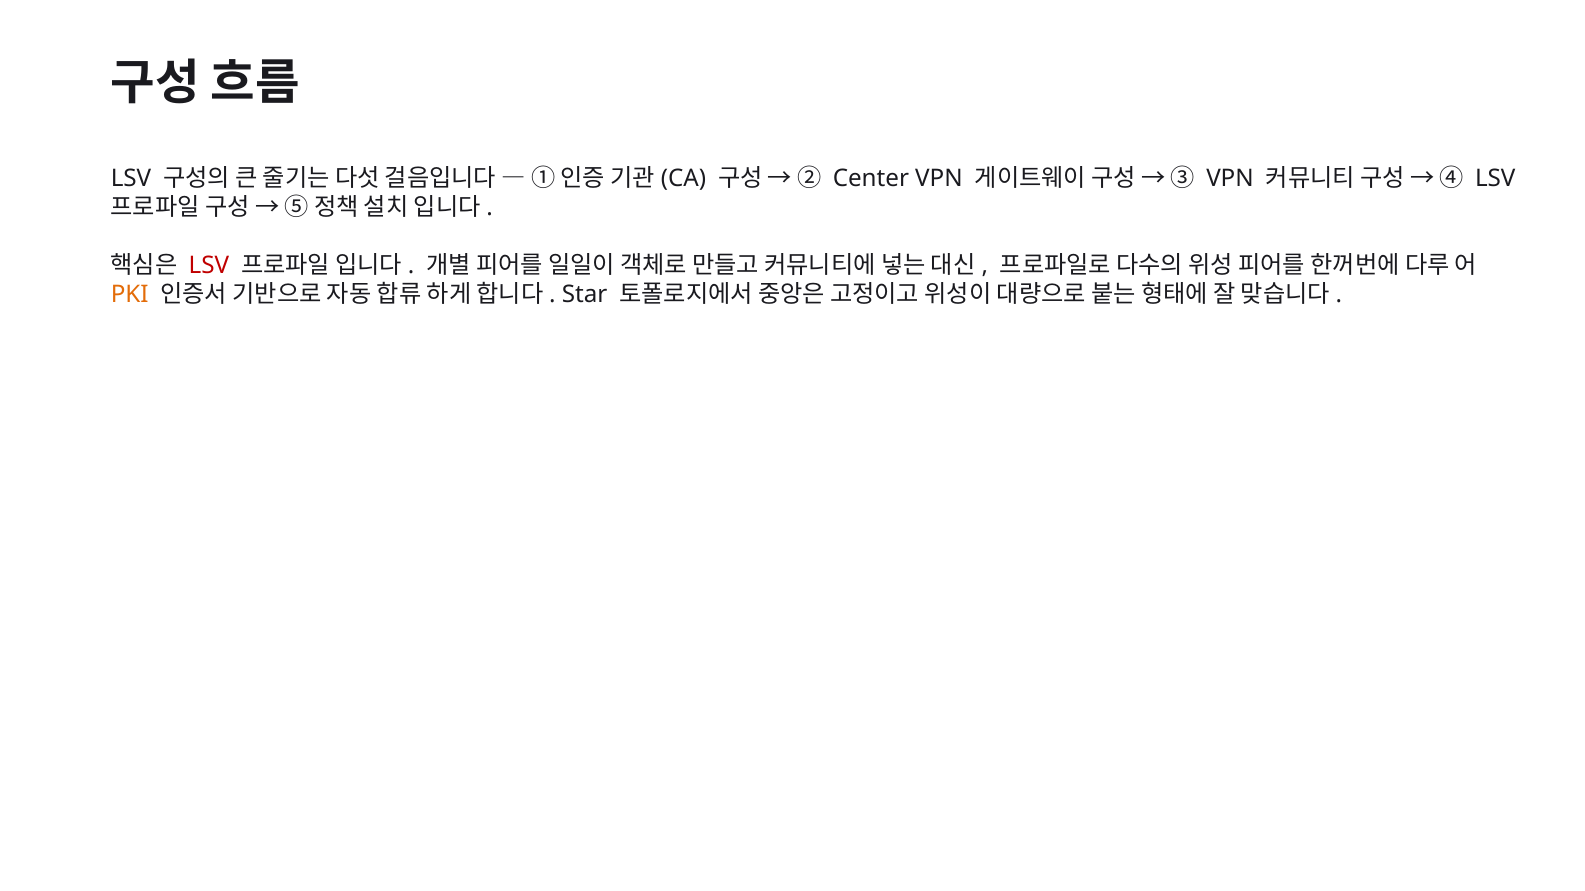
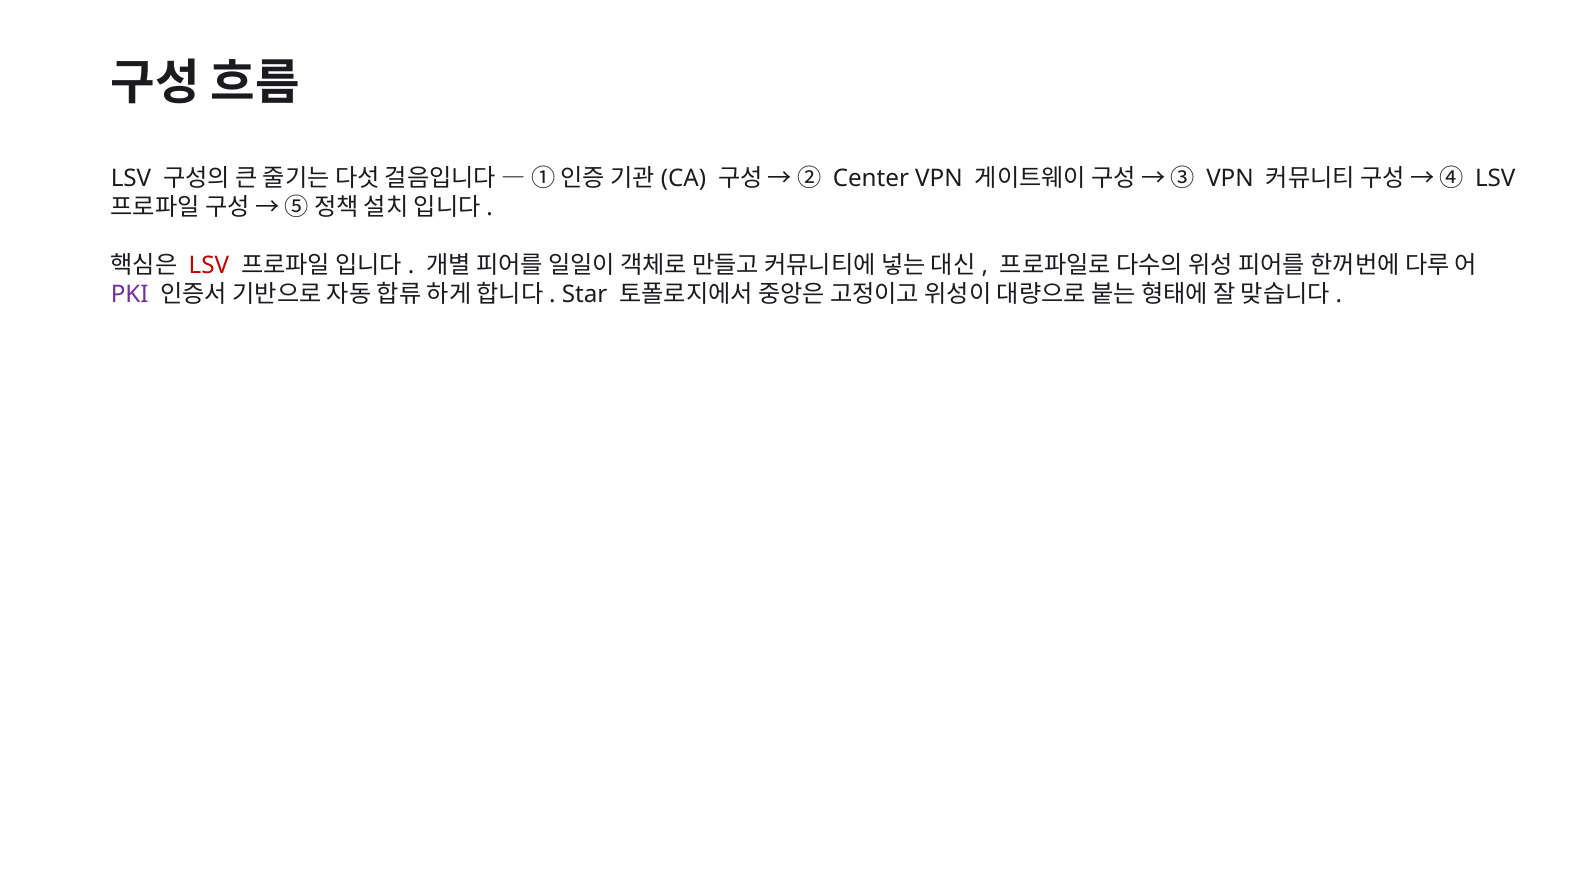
PKI colour: orange -> purple
